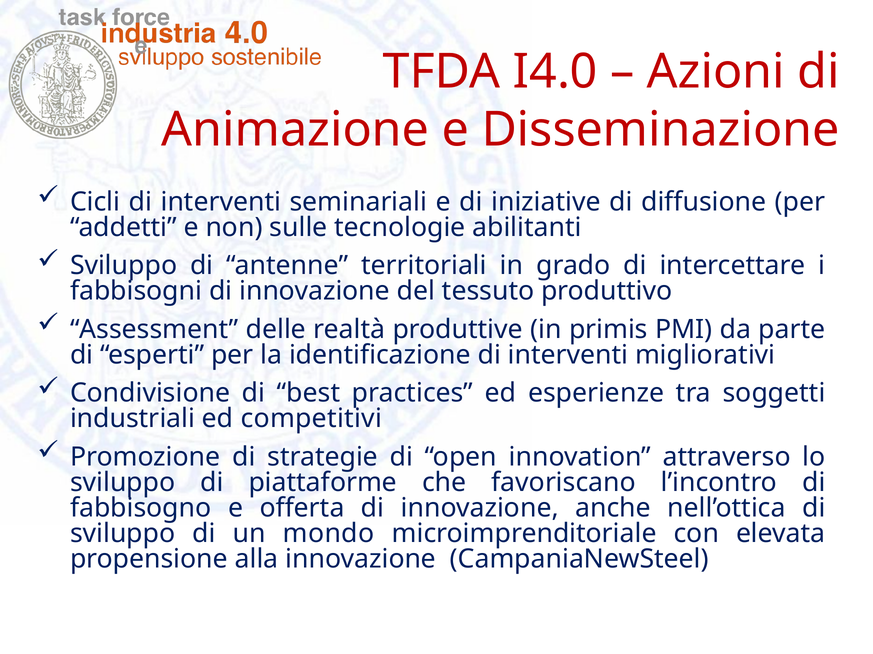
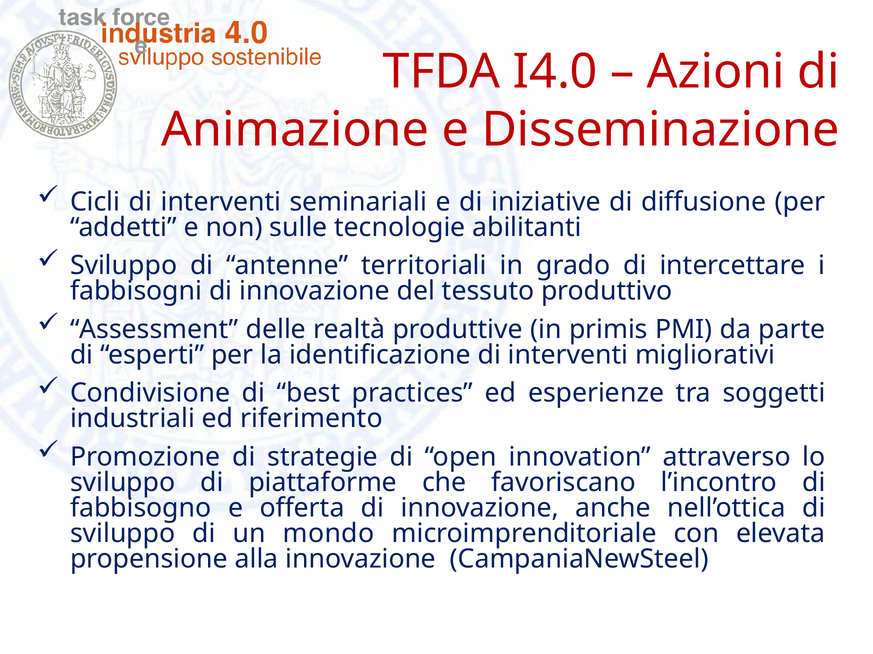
competitivi: competitivi -> riferimento
